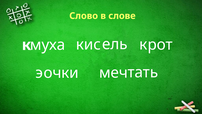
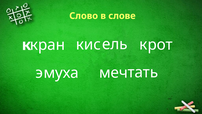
муха: муха -> кран
очки: очки -> муха
